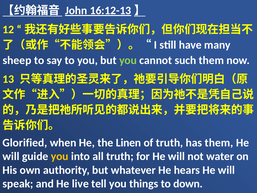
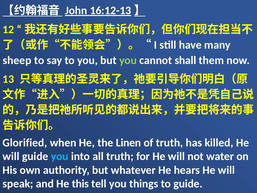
such: such -> shall
has them: them -> killed
you at (60, 156) colour: yellow -> light blue
live: live -> this
to down: down -> guide
